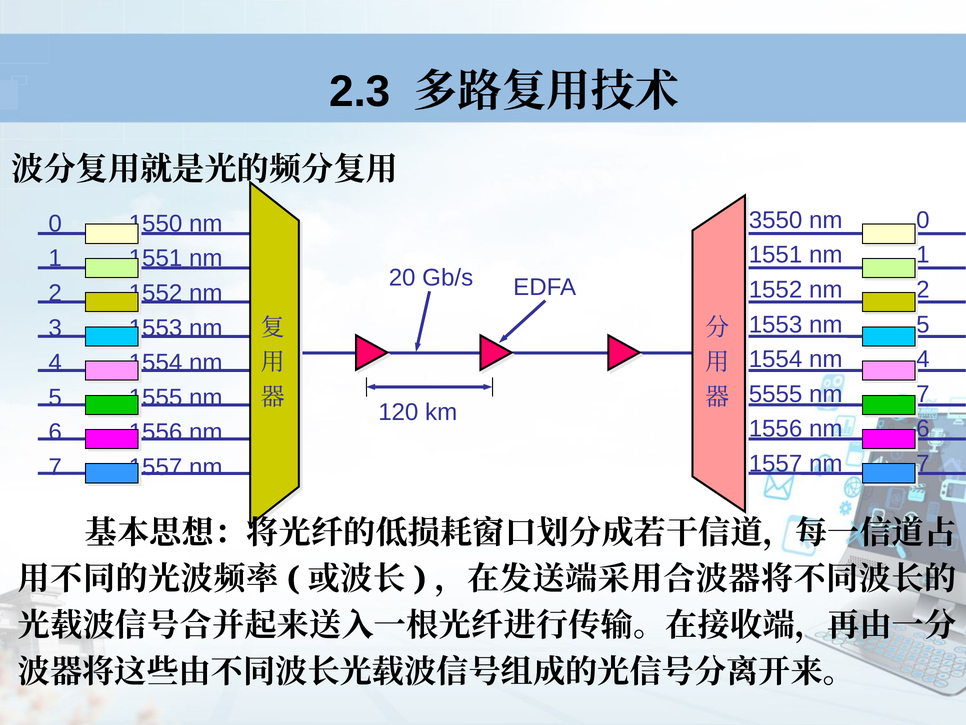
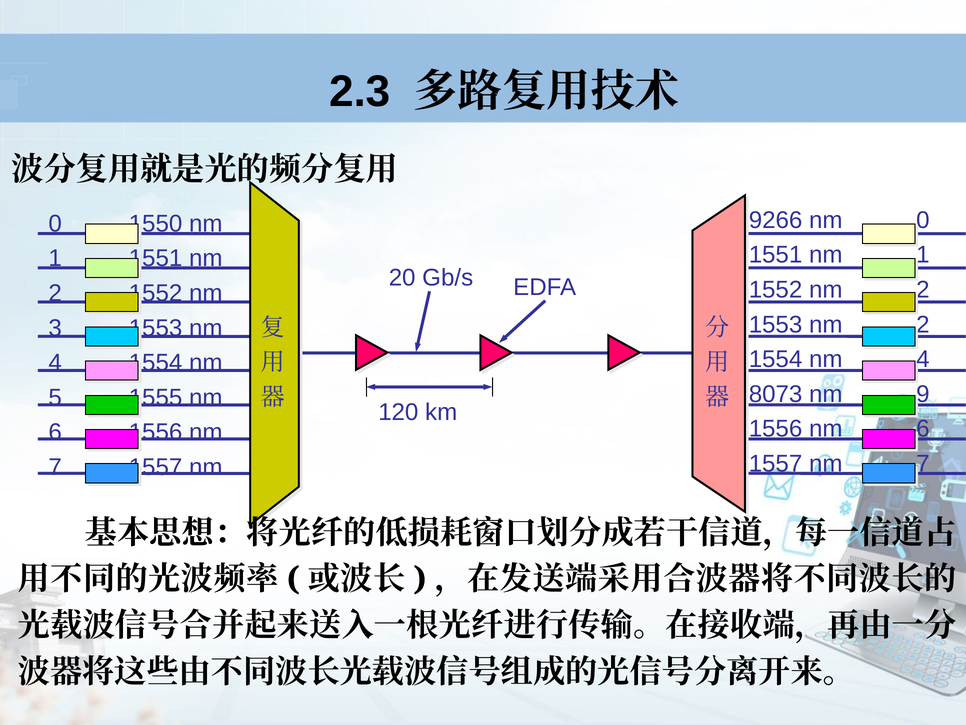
3550: 3550 -> 9266
1553 nm 5: 5 -> 2
5555: 5555 -> 8073
7 at (923, 394): 7 -> 9
